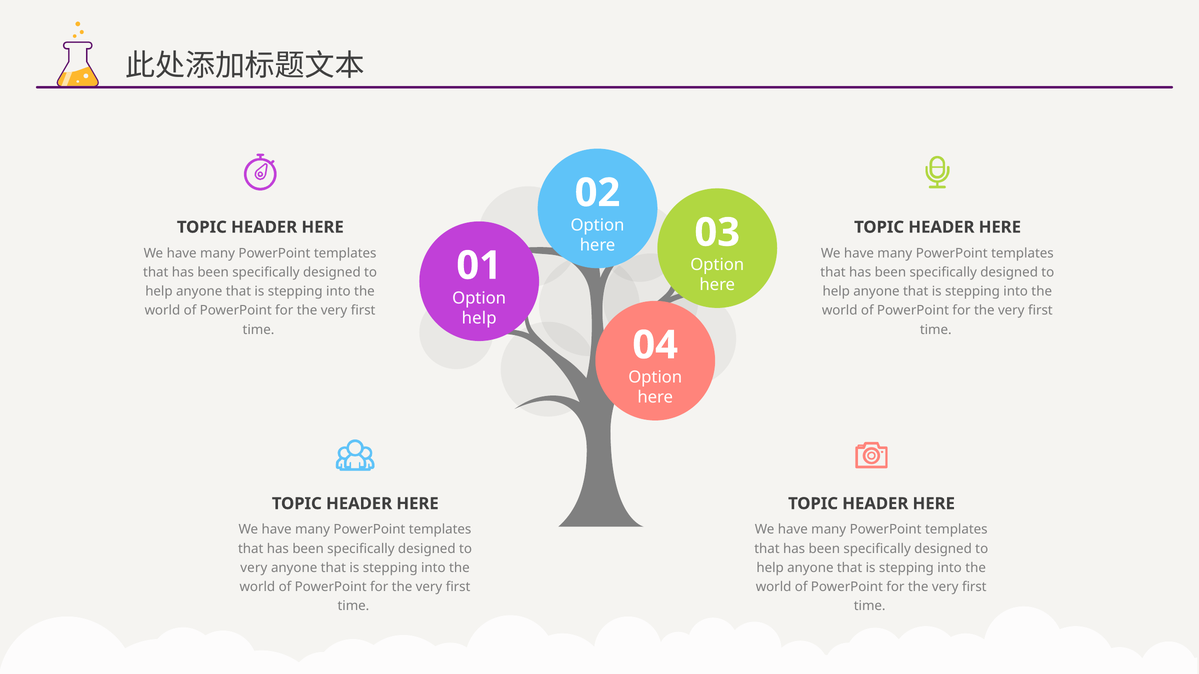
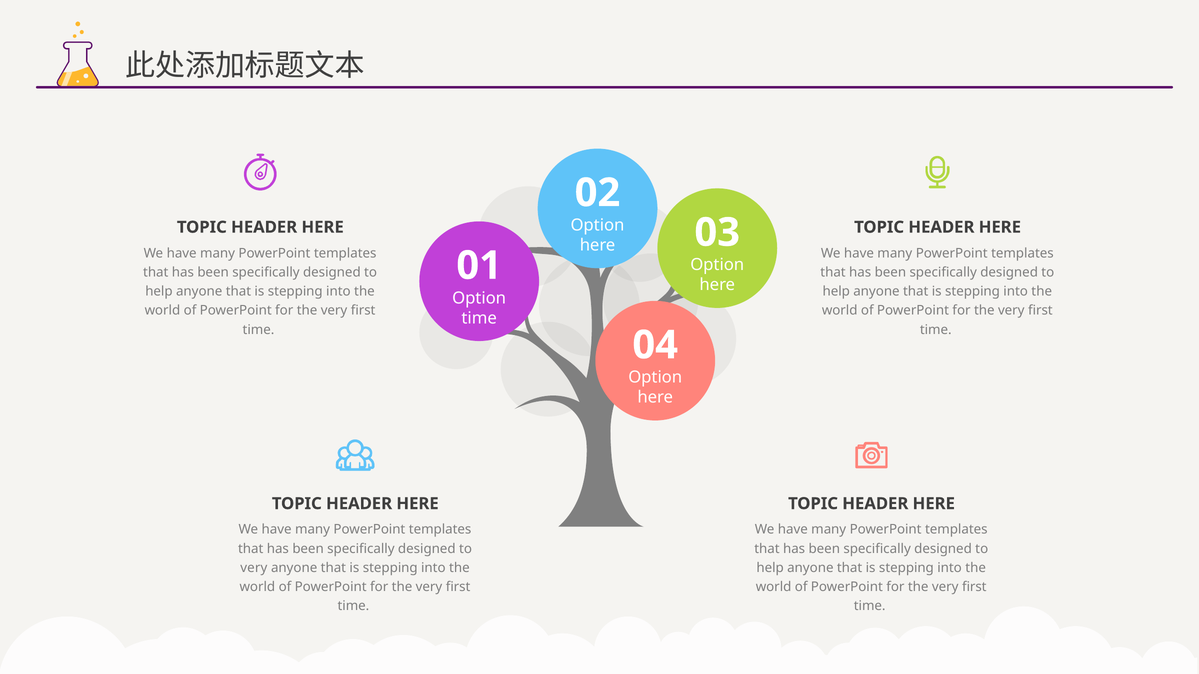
help at (479, 318): help -> time
